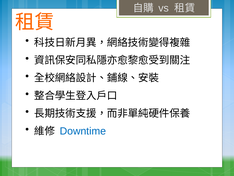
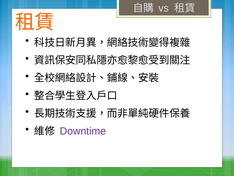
Downtime colour: blue -> purple
